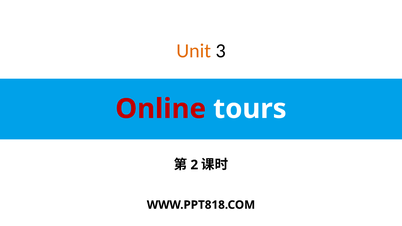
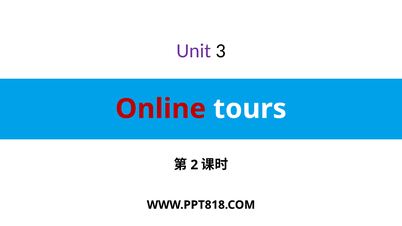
Unit colour: orange -> purple
